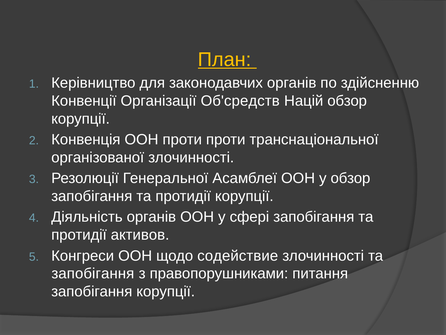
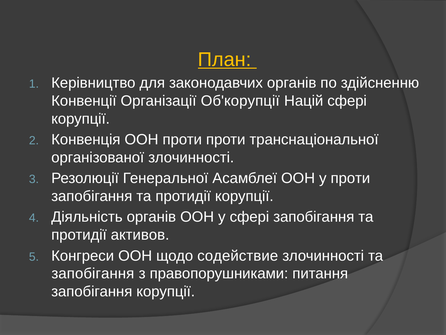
Об'средств: Об'средств -> Об'корупції
Націй обзор: обзор -> сфері
у обзор: обзор -> проти
